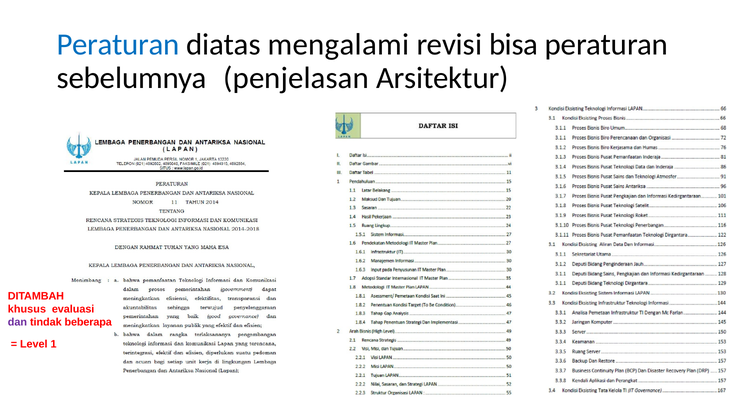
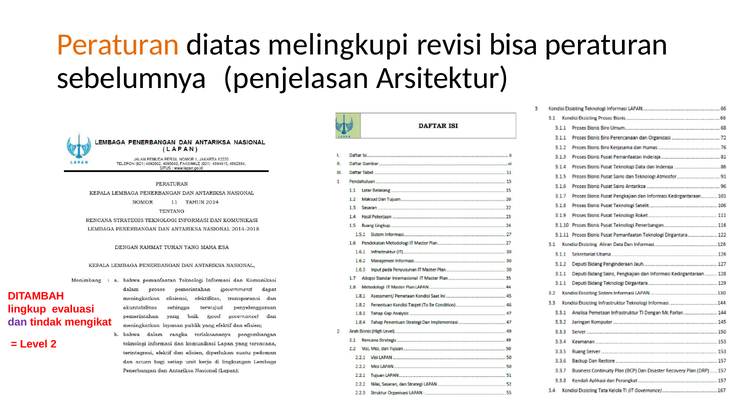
Peraturan at (118, 45) colour: blue -> orange
mengalami: mengalami -> melingkupi
khusus: khusus -> lingkup
beberapa: beberapa -> mengikat
1: 1 -> 2
